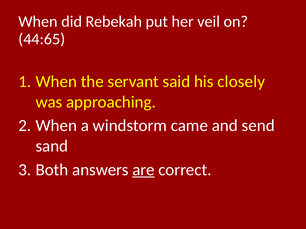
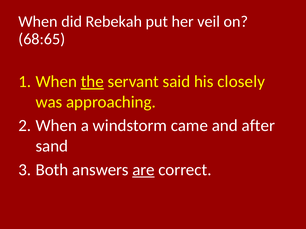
44:65: 44:65 -> 68:65
the underline: none -> present
send: send -> after
